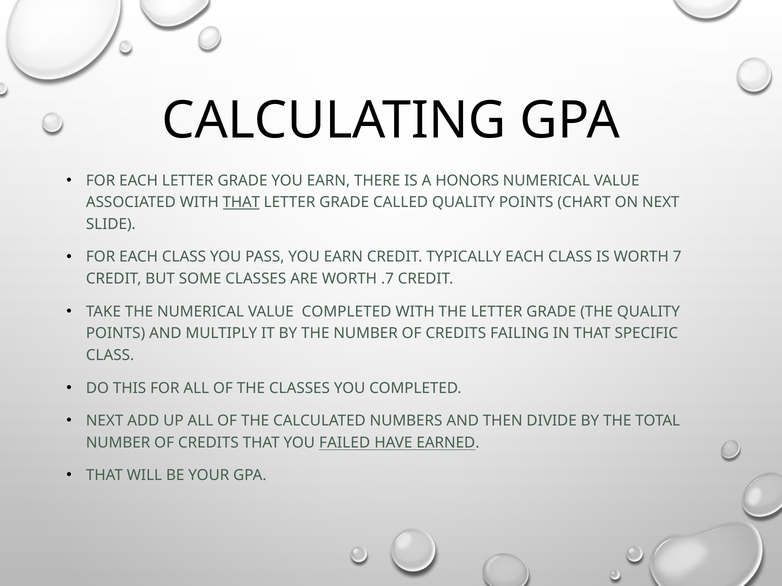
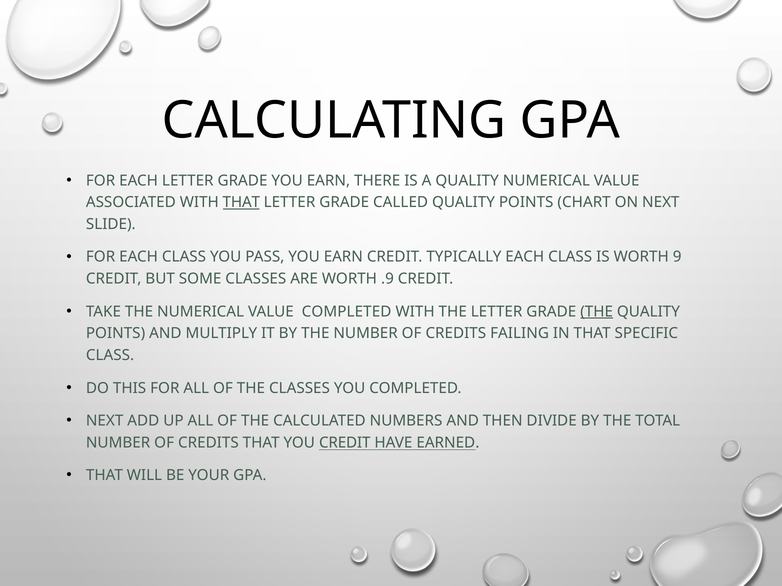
A HONORS: HONORS -> QUALITY
7: 7 -> 9
.7: .7 -> .9
THE at (597, 312) underline: none -> present
YOU FAILED: FAILED -> CREDIT
